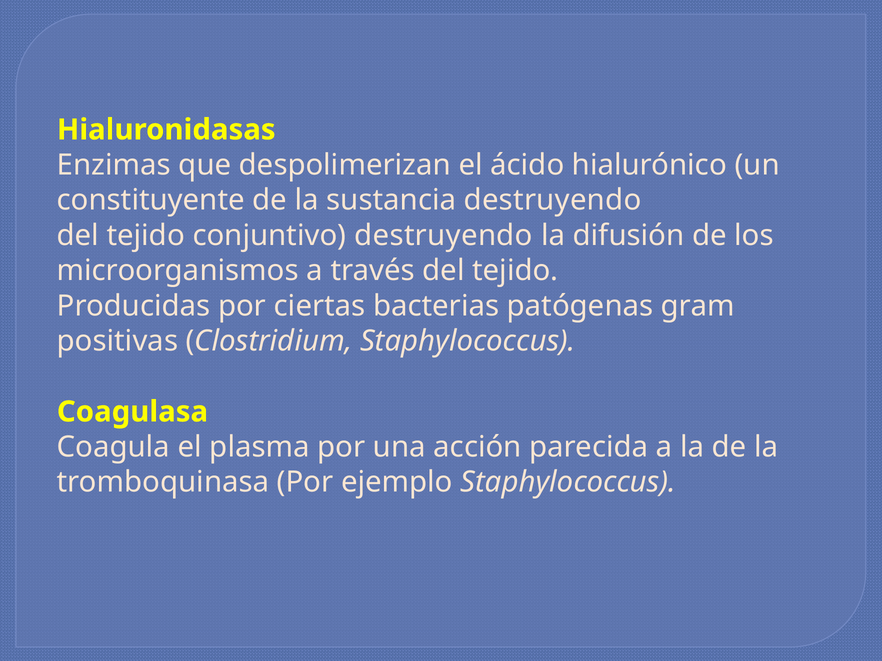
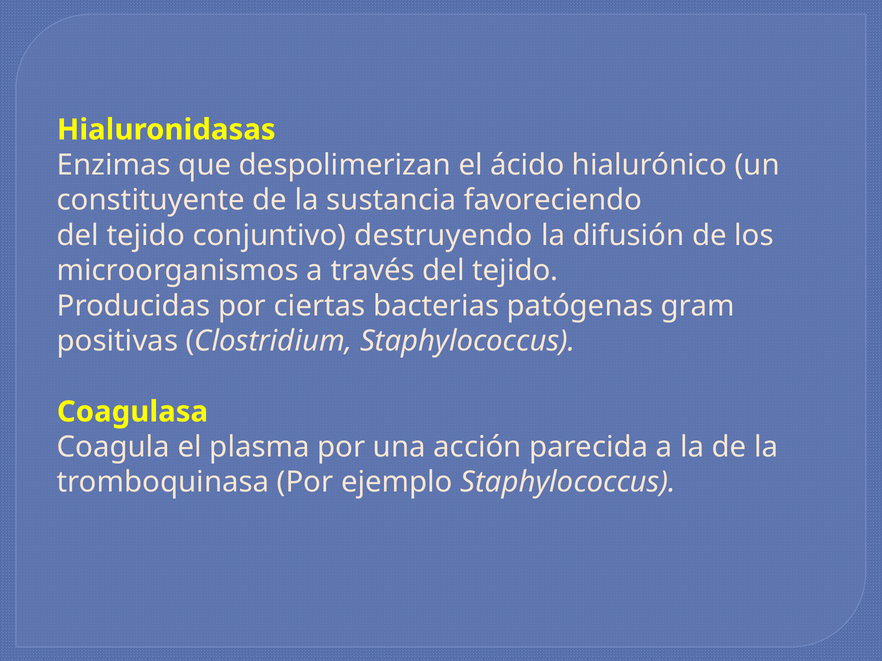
sustancia destruyendo: destruyendo -> favoreciendo
